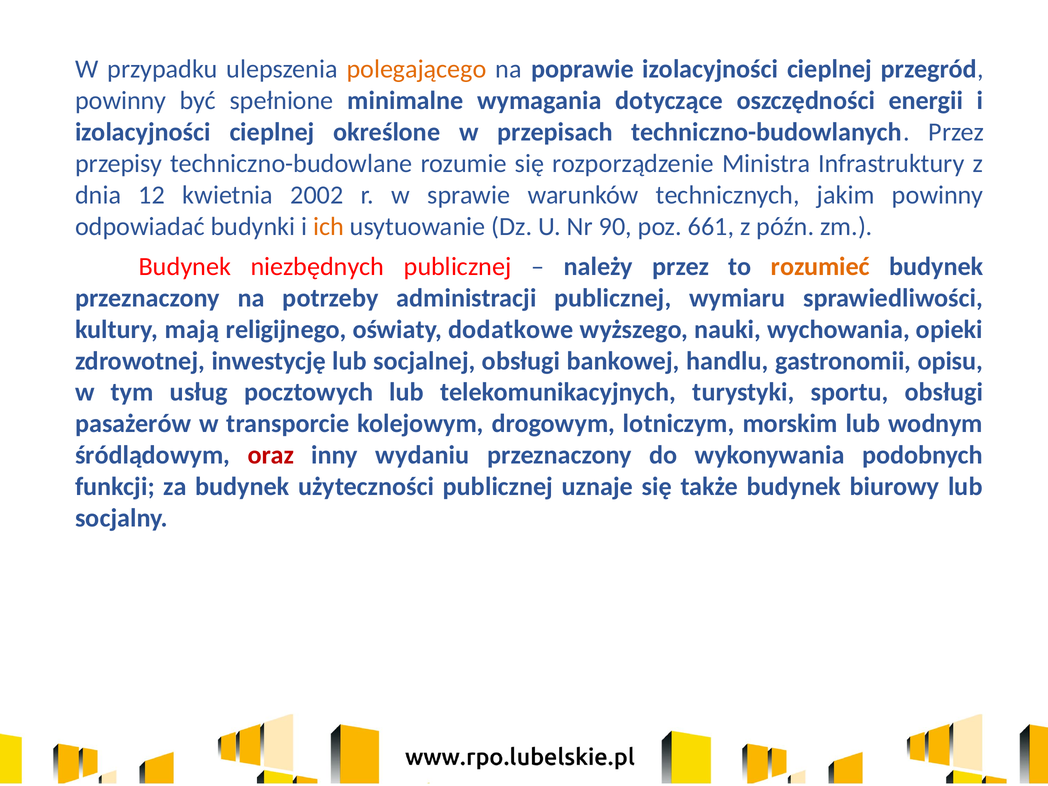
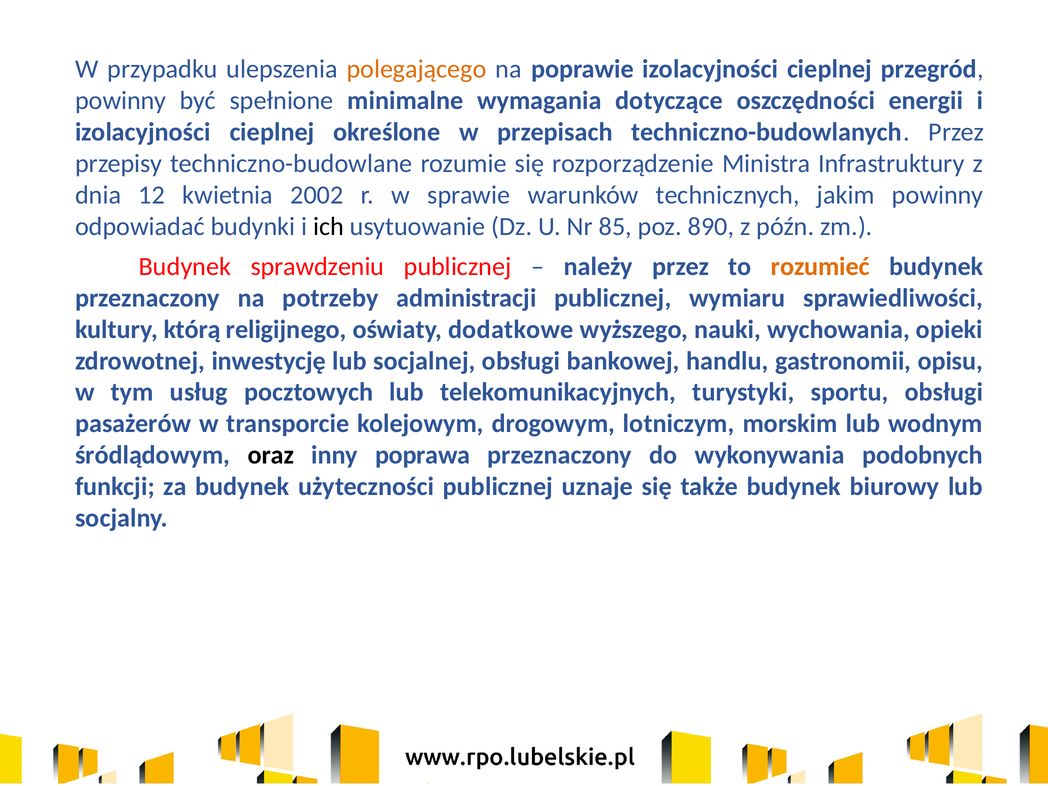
ich colour: orange -> black
90: 90 -> 85
661: 661 -> 890
niezbędnych: niezbędnych -> sprawdzeniu
mają: mają -> którą
oraz colour: red -> black
wydaniu: wydaniu -> poprawa
